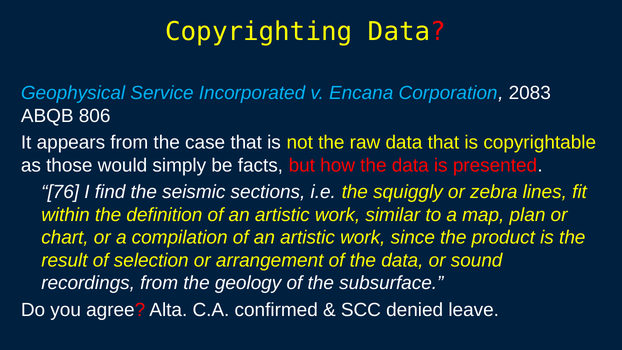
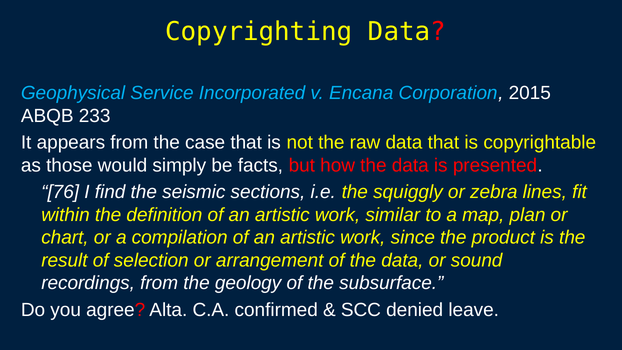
2083: 2083 -> 2015
806: 806 -> 233
